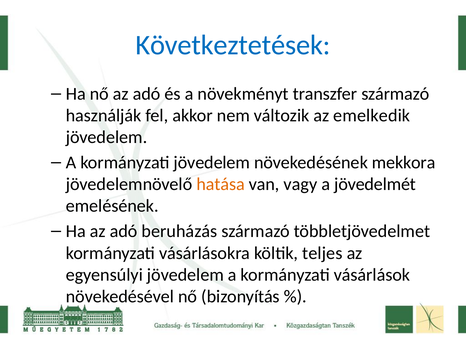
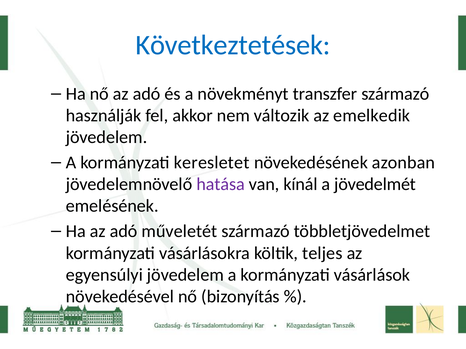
kormányzati jövedelem: jövedelem -> keresletet
mekkora: mekkora -> azonban
hatása colour: orange -> purple
vagy: vagy -> kínál
beruházás: beruházás -> műveletét
